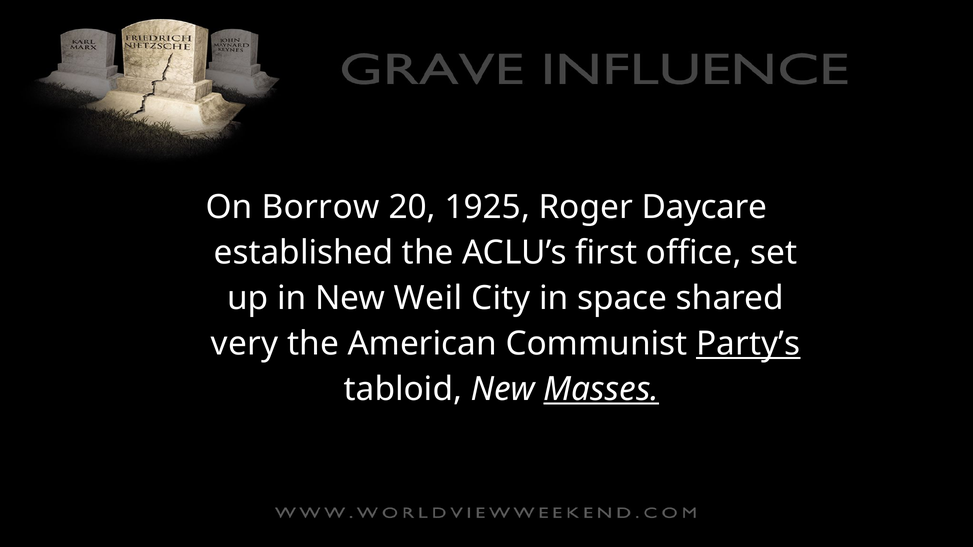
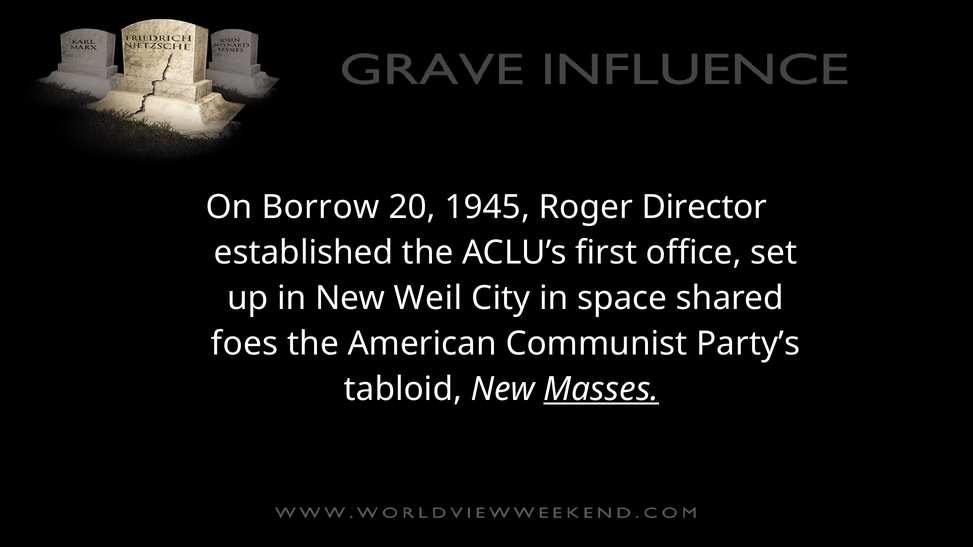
1925: 1925 -> 1945
Daycare: Daycare -> Director
very: very -> foes
Party’s underline: present -> none
